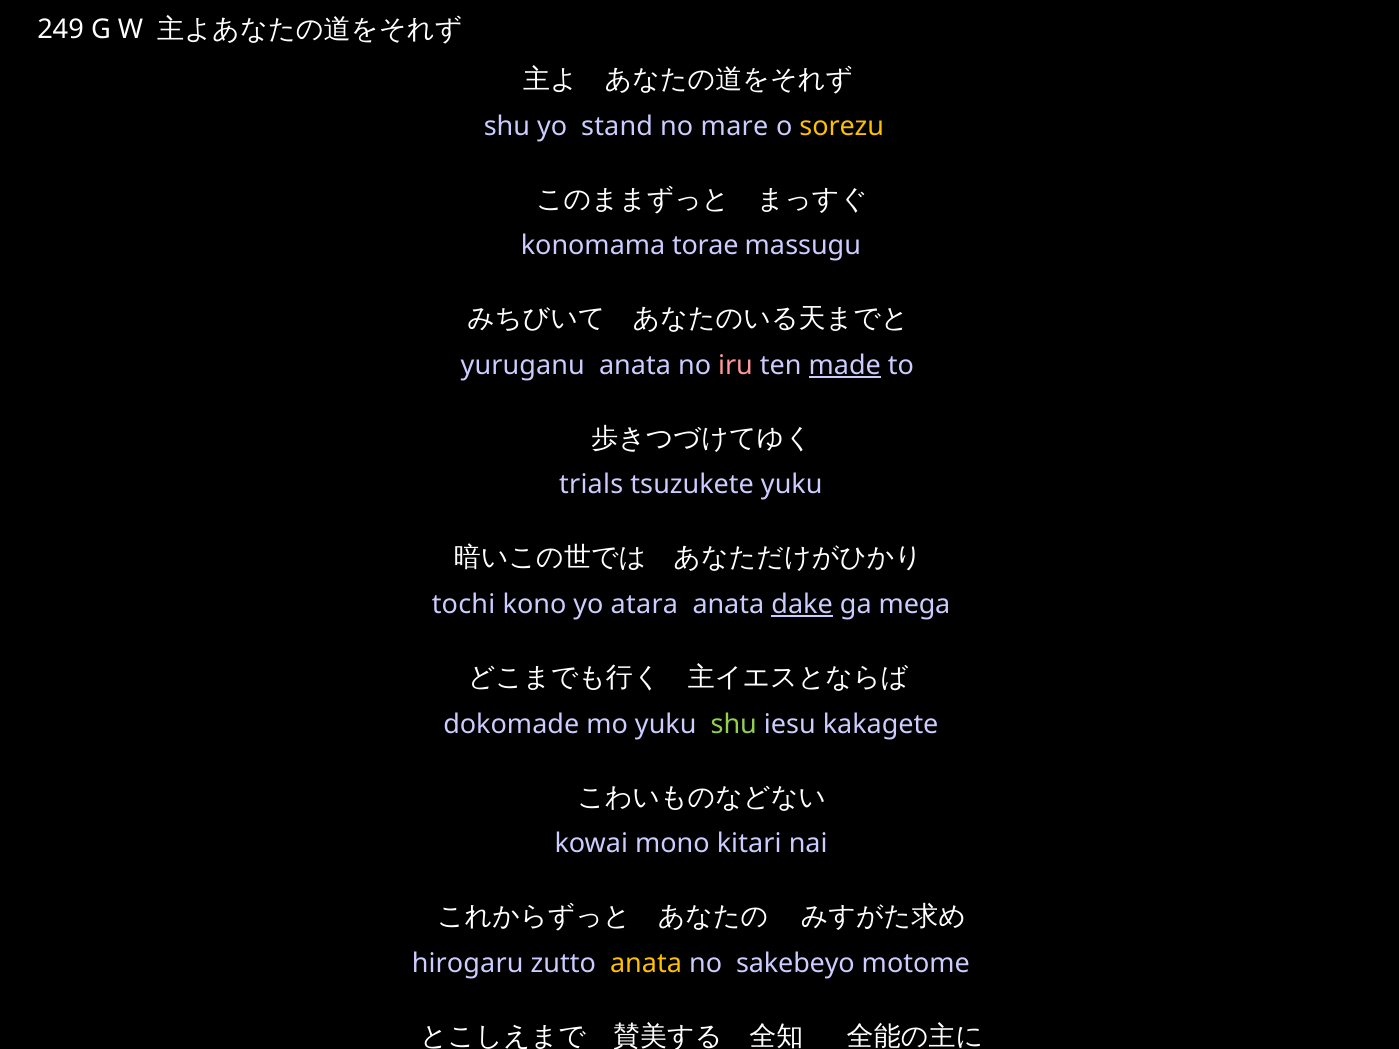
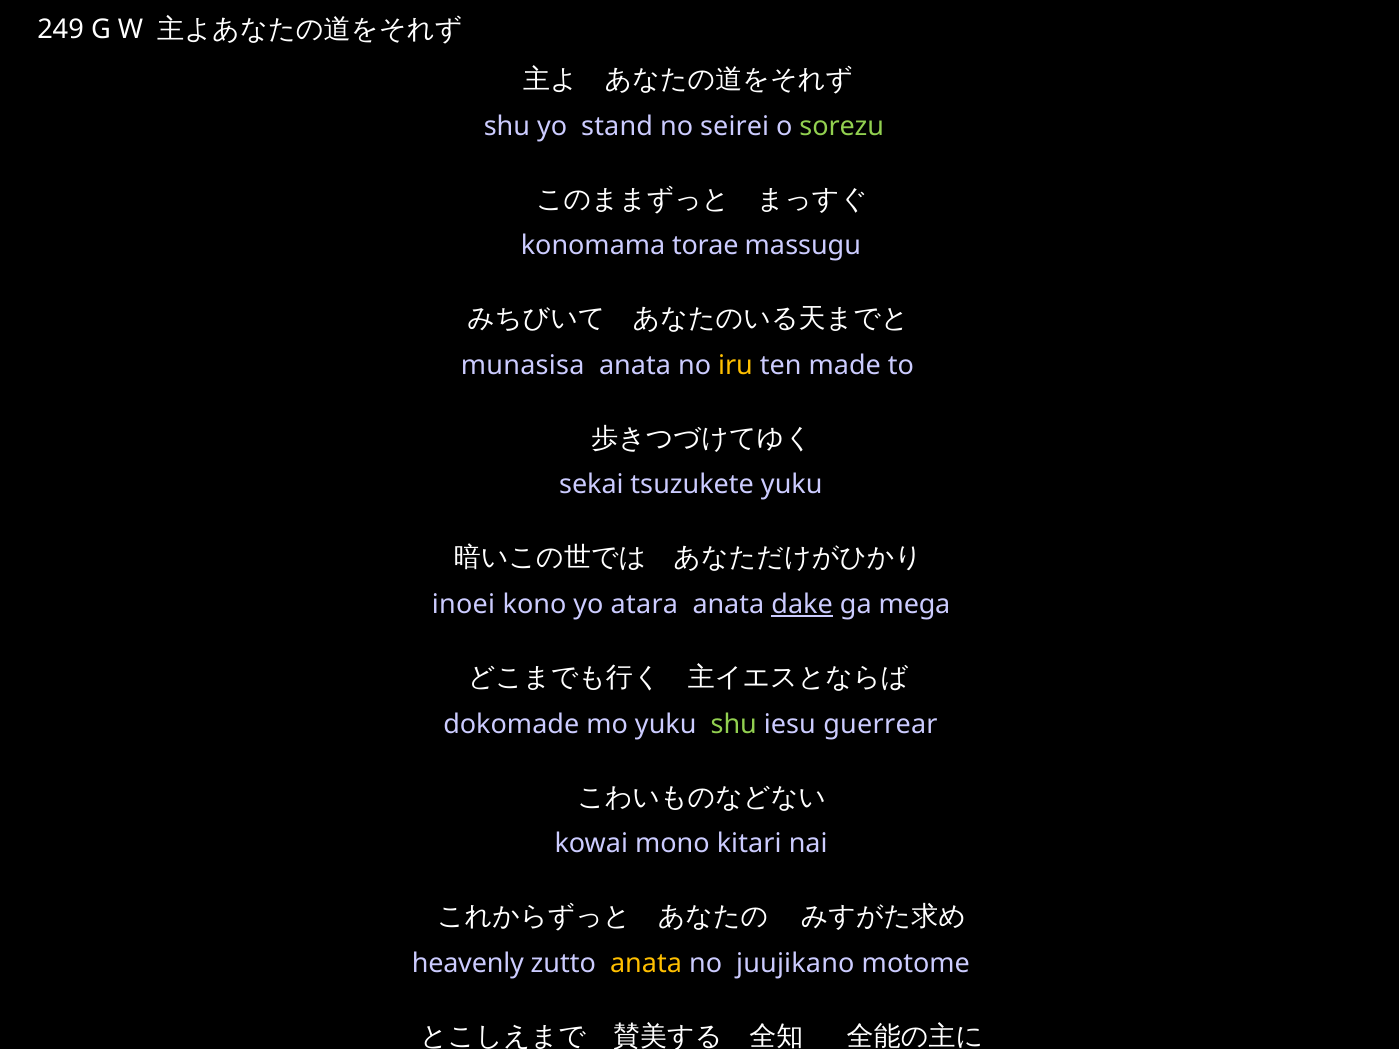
mare: mare -> seirei
sorezu colour: yellow -> light green
yuruganu: yuruganu -> munasisa
iru colour: pink -> yellow
made at (845, 365) underline: present -> none
trials: trials -> sekai
tochi: tochi -> inoei
kakagete: kakagete -> guerrear
hirogaru: hirogaru -> heavenly
sakebeyo: sakebeyo -> juujikano
